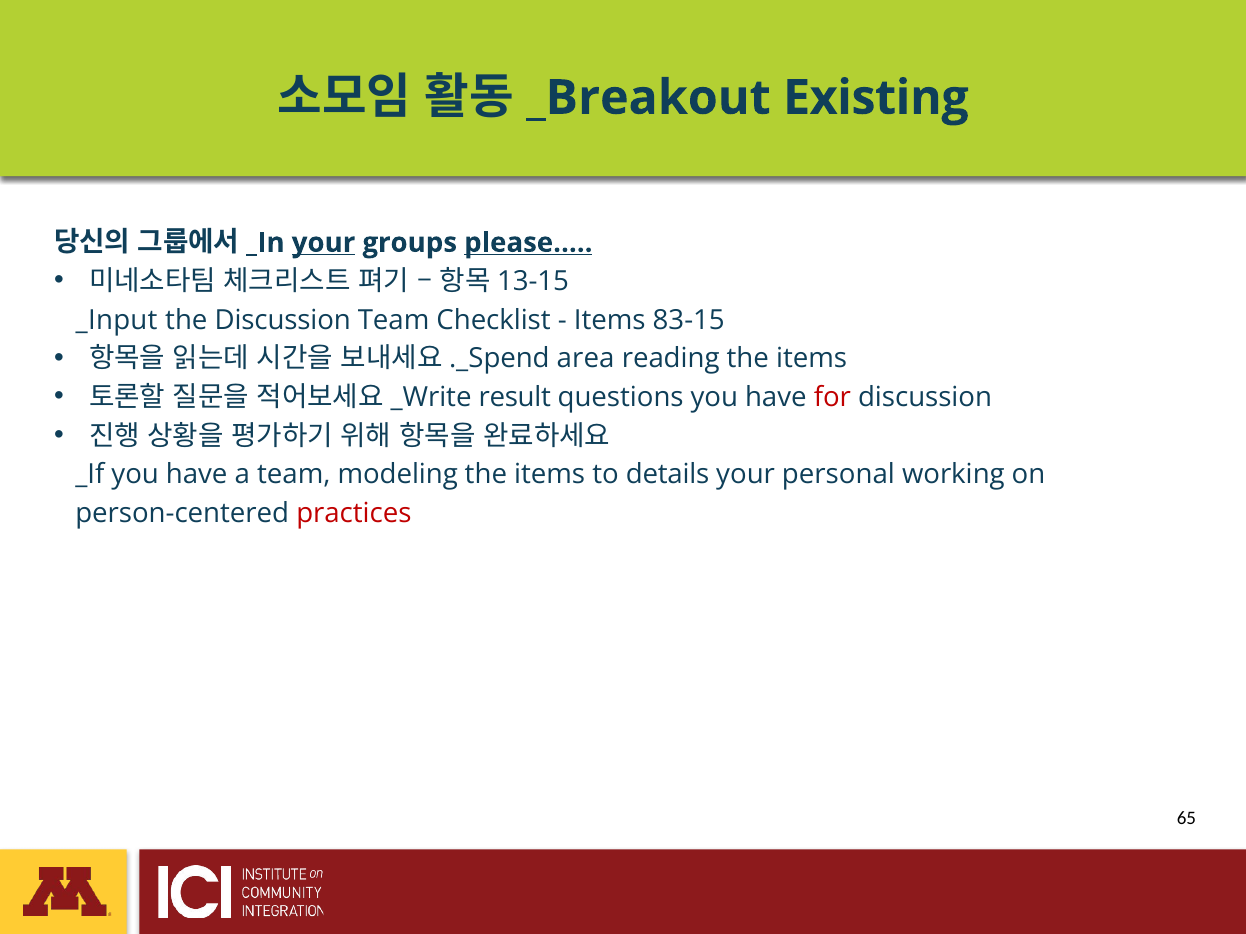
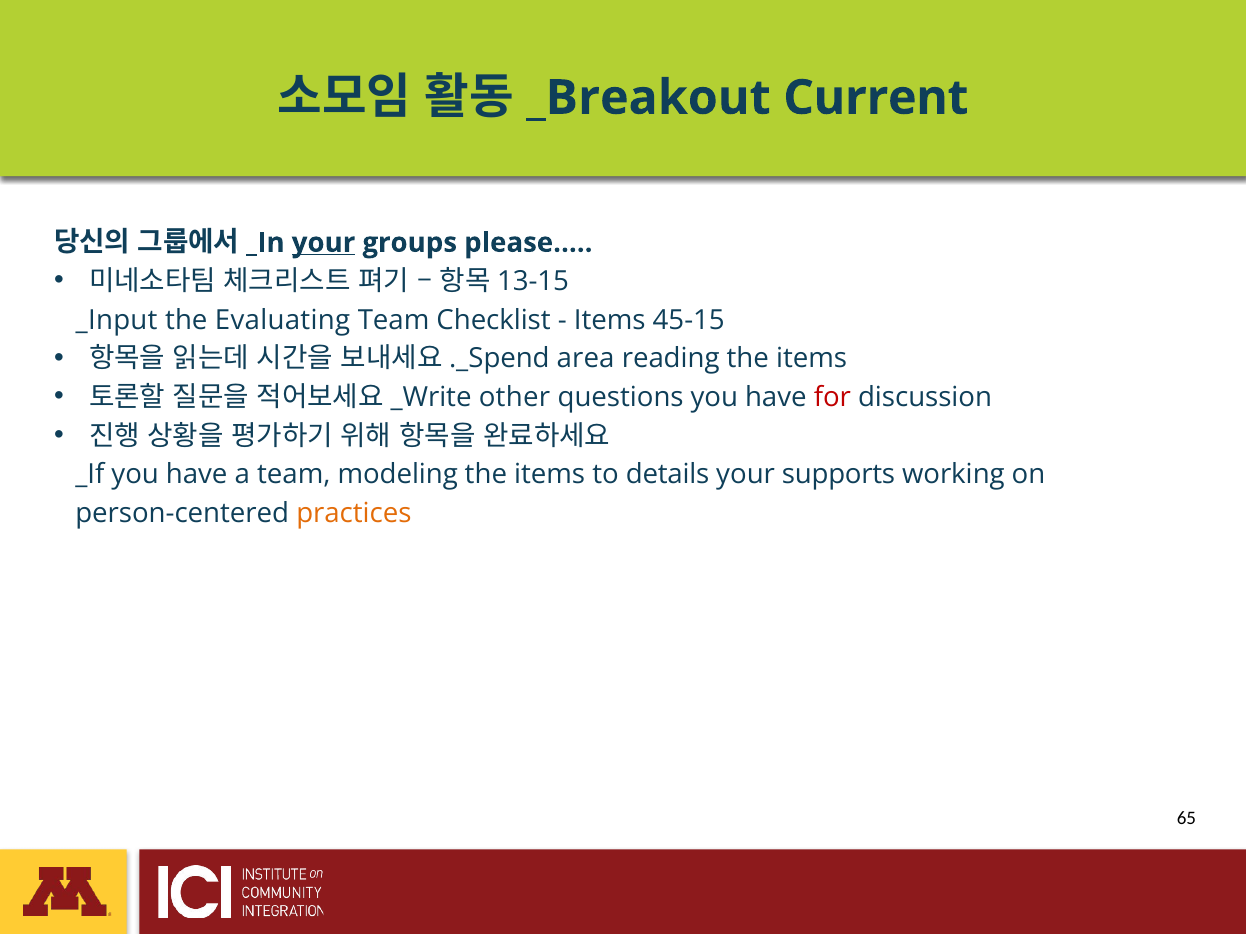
Existing: Existing -> Current
please… underline: present -> none
the Discussion: Discussion -> Evaluating
83-15: 83-15 -> 45-15
result: result -> other
personal: personal -> supports
practices colour: red -> orange
